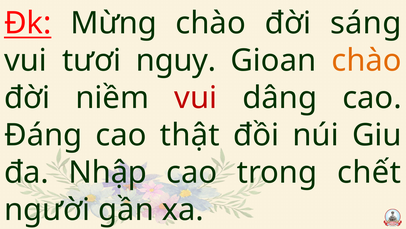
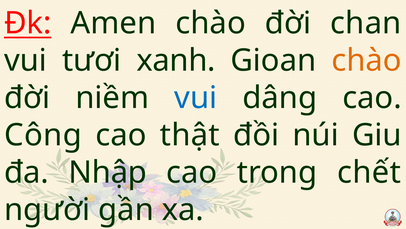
Mừng: Mừng -> Amen
sáng: sáng -> chan
nguy: nguy -> xanh
vui at (196, 98) colour: red -> blue
Đáng: Đáng -> Công
